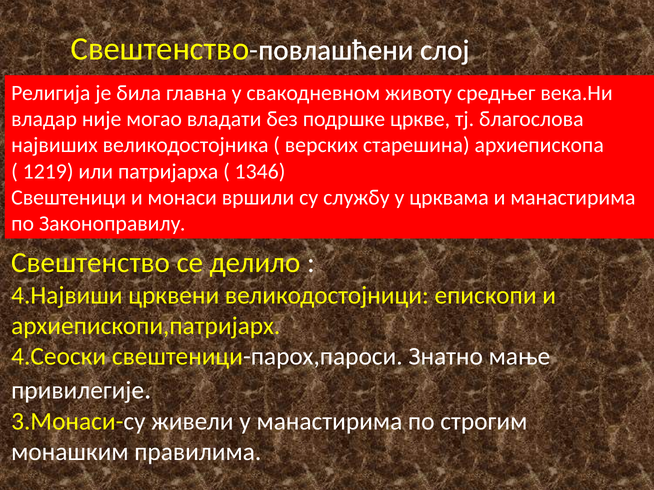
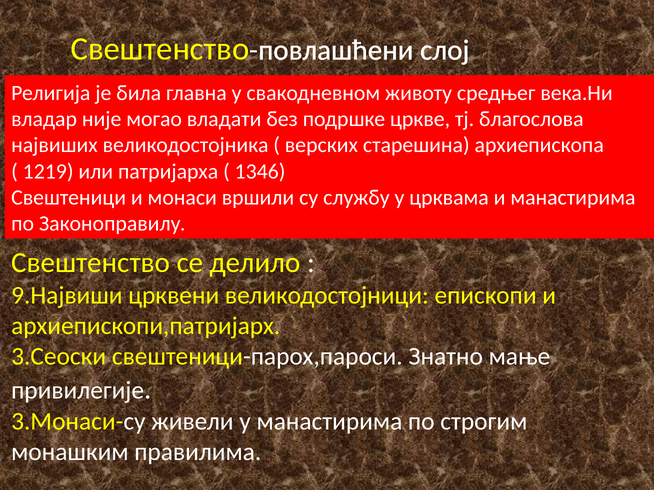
4.Највиши: 4.Највиши -> 9.Највиши
4.Сеоски: 4.Сеоски -> 3.Сеоски
